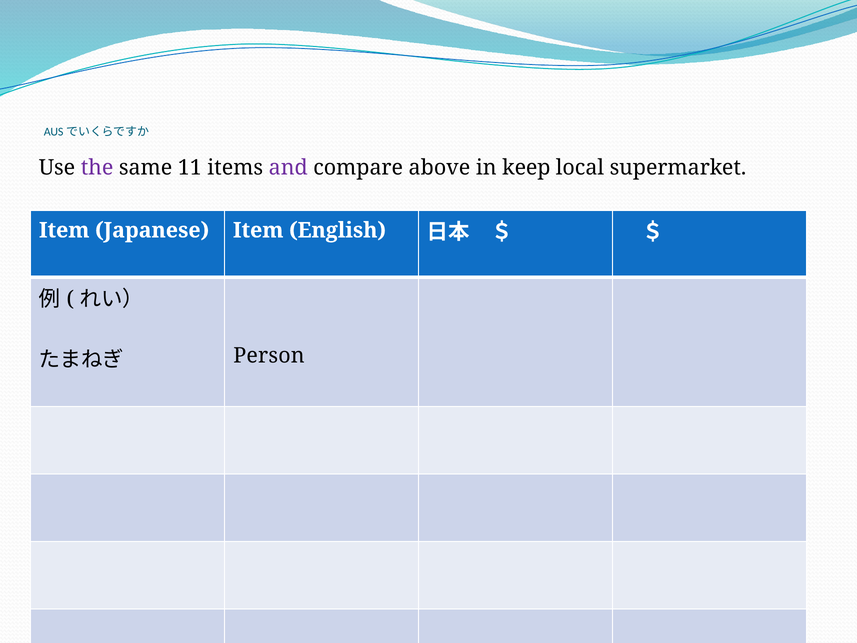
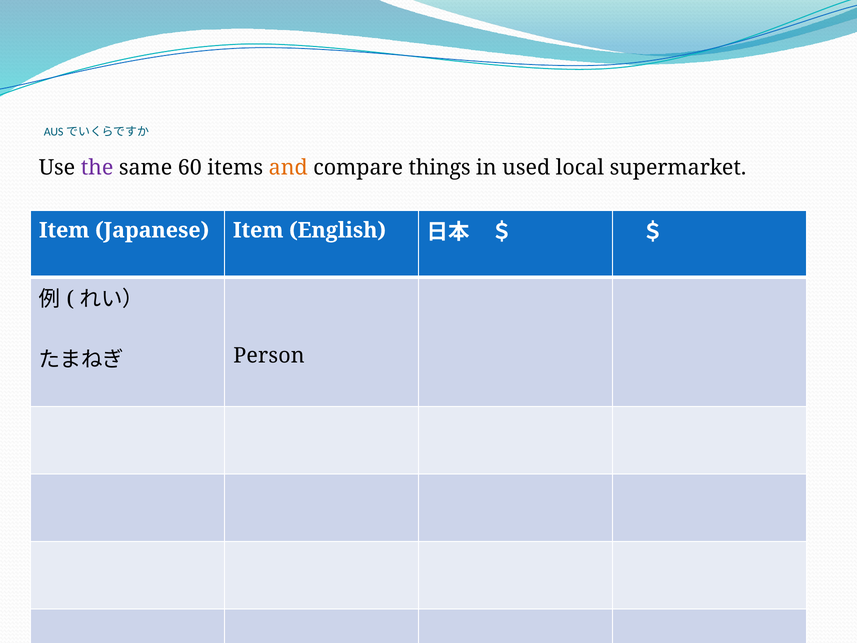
11: 11 -> 60
and colour: purple -> orange
above: above -> things
keep: keep -> used
